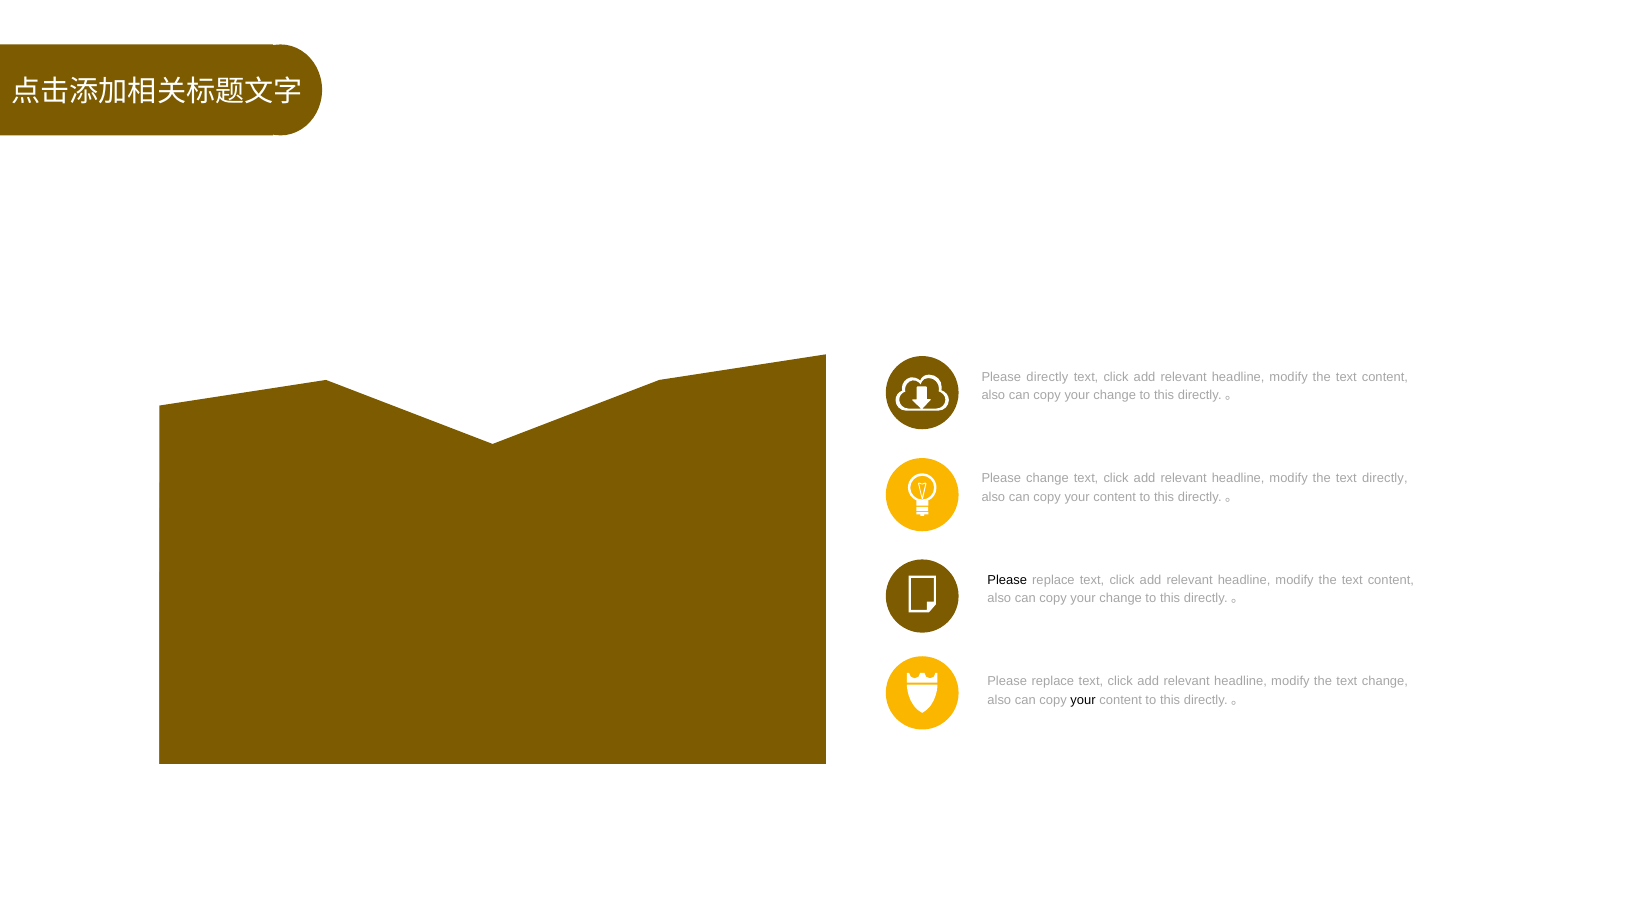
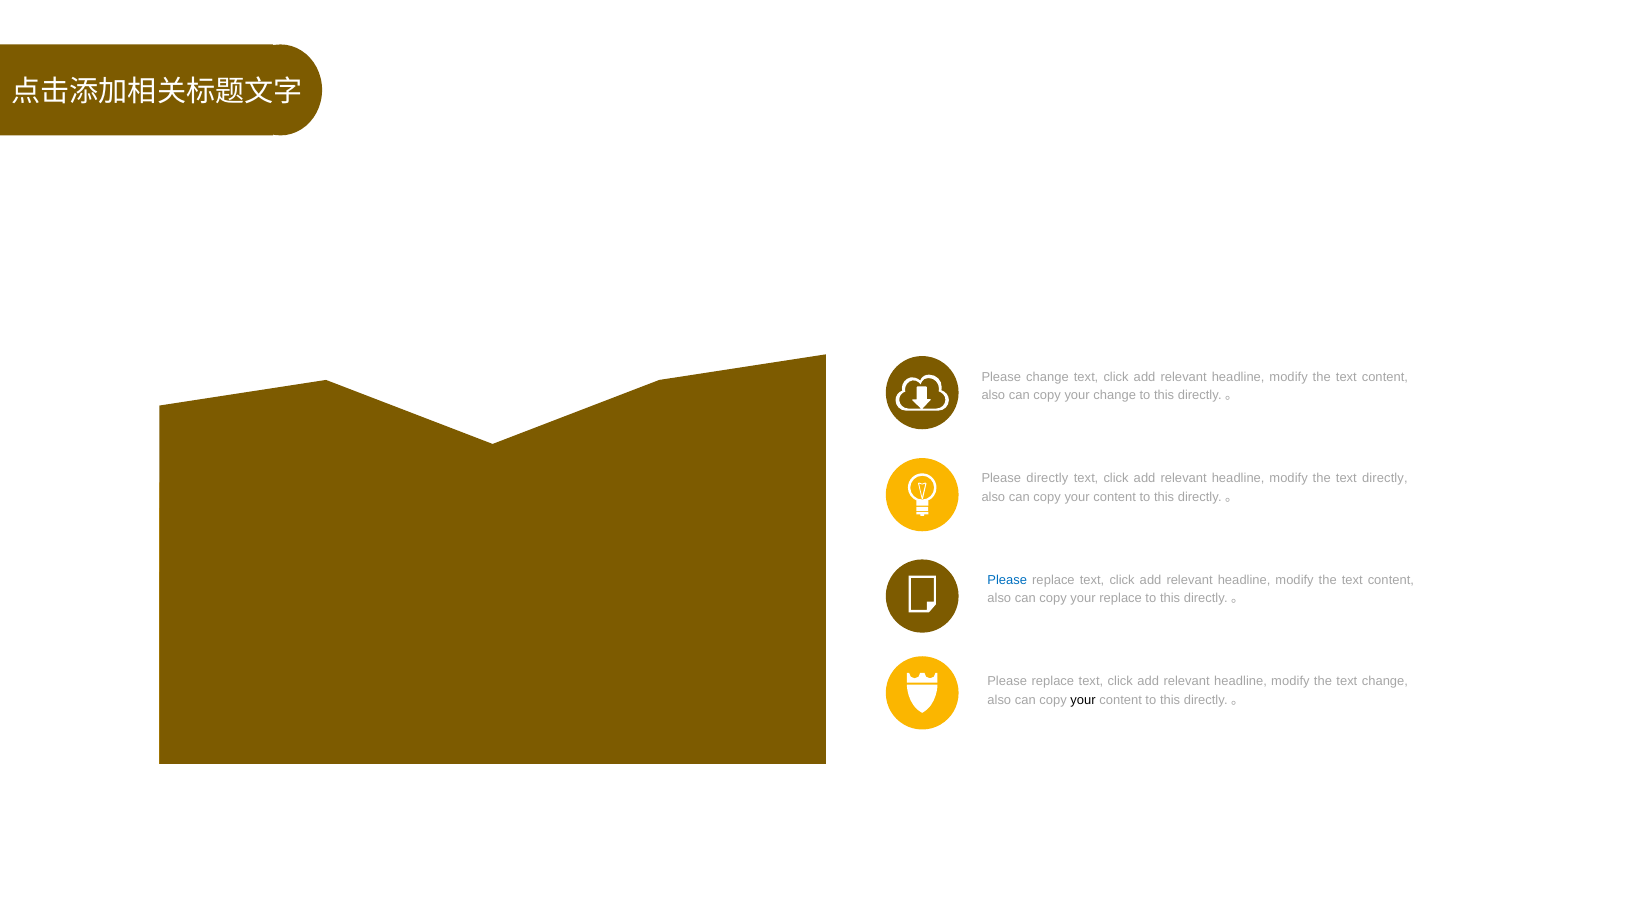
Please directly: directly -> change
Please change: change -> directly
Please at (1007, 580) colour: black -> blue
change at (1121, 598): change -> replace
